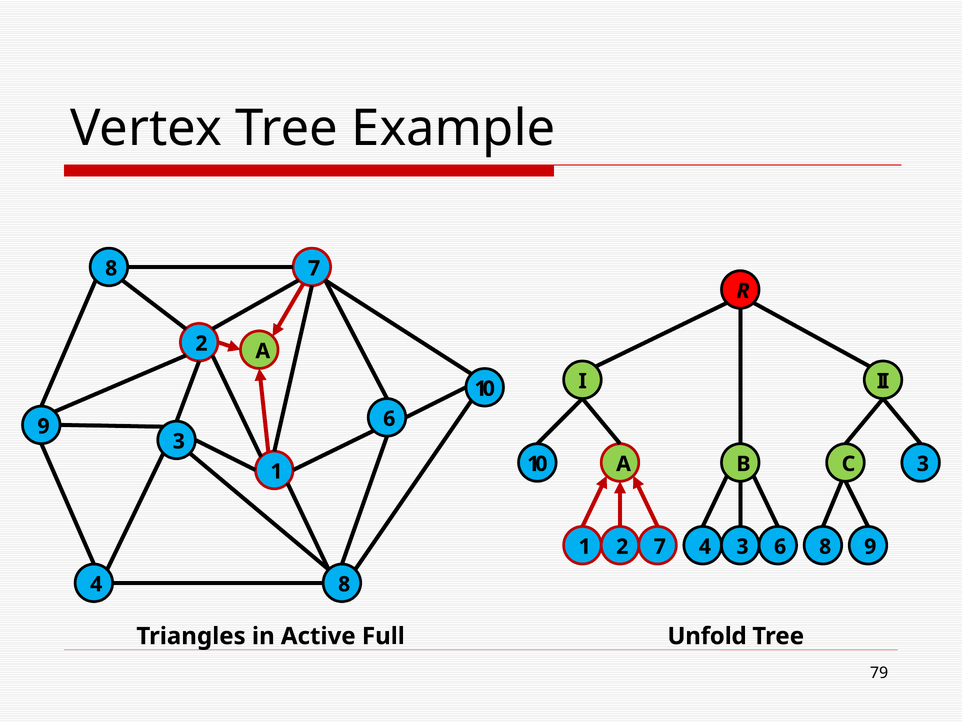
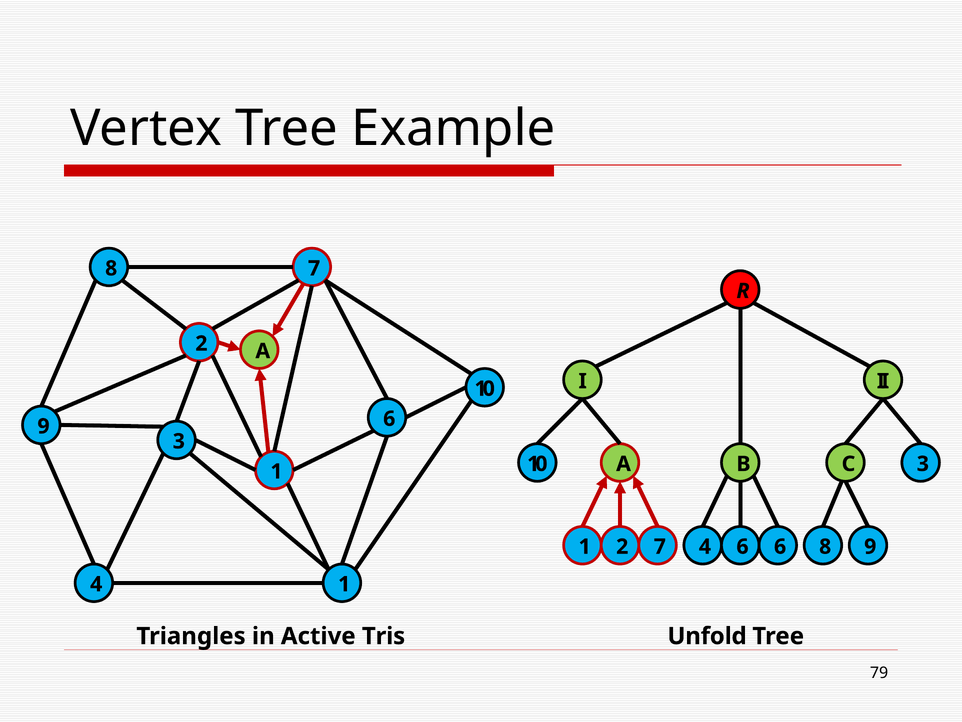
4 3: 3 -> 6
4 8: 8 -> 1
Full: Full -> Tris
